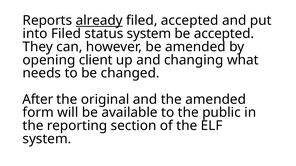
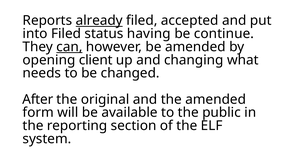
status system: system -> having
be accepted: accepted -> continue
can underline: none -> present
